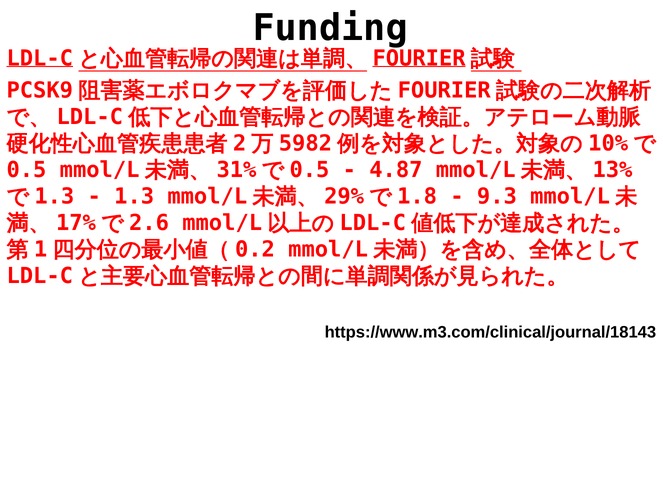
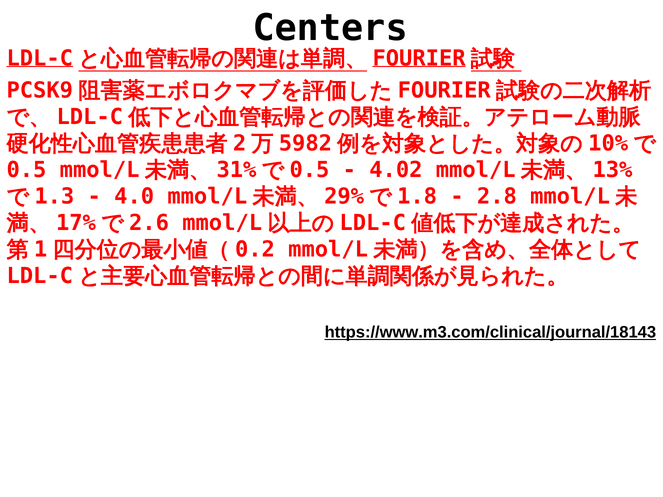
Funding: Funding -> Centers
4.87: 4.87 -> 4.02
1.3: 1.3 -> 4.0
9.3: 9.3 -> 2.8
https://www.m3.com/clinical/journal/18143 underline: none -> present
